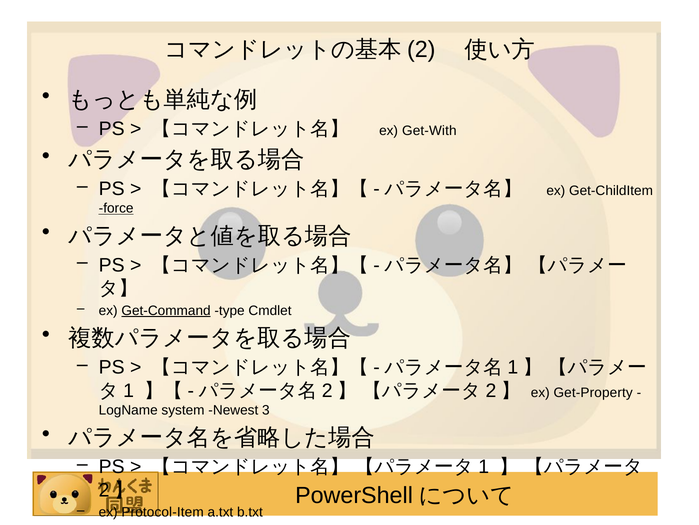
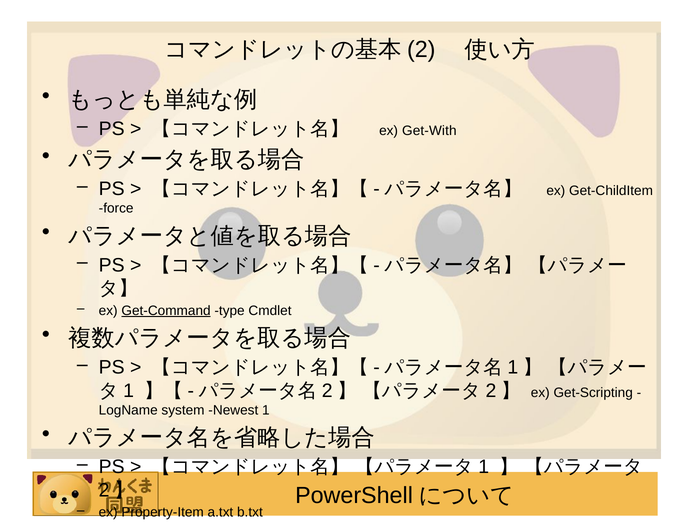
force underline: present -> none
Get-Property: Get-Property -> Get-Scripting
3: 3 -> 1
Protocol-Item: Protocol-Item -> Property-Item
